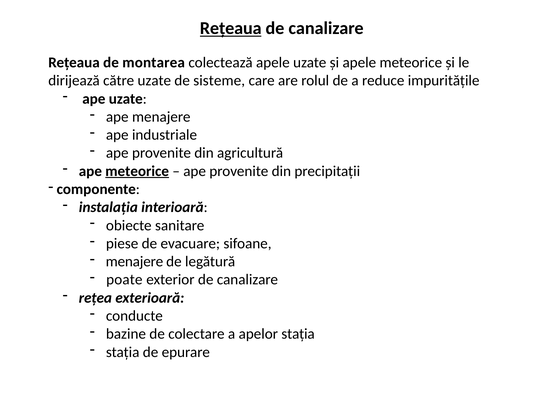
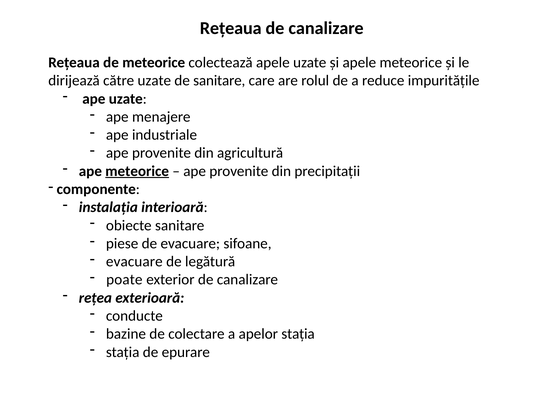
Rețeaua at (231, 28) underline: present -> none
de montarea: montarea -> meteorice
de sisteme: sisteme -> sanitare
menajere at (134, 262): menajere -> evacuare
